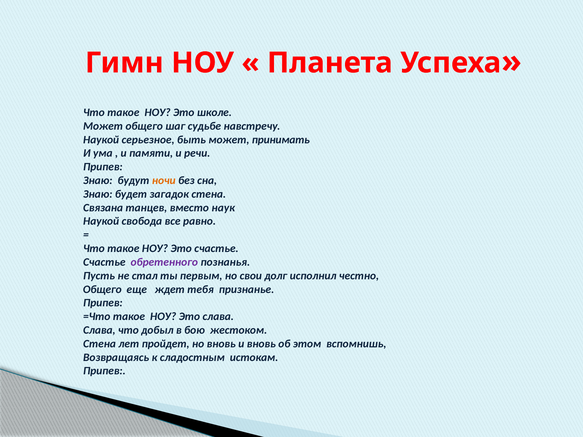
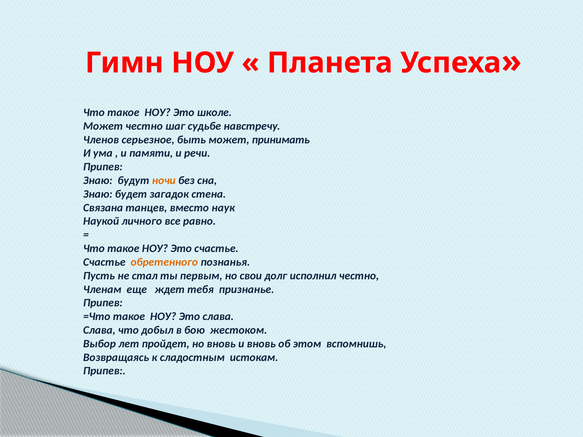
Может общего: общего -> честно
Наукой at (101, 140): Наукой -> Членов
свобода: свобода -> личного
обретенного colour: purple -> orange
Общего at (102, 289): Общего -> Членам
Стена at (100, 344): Стена -> Выбор
